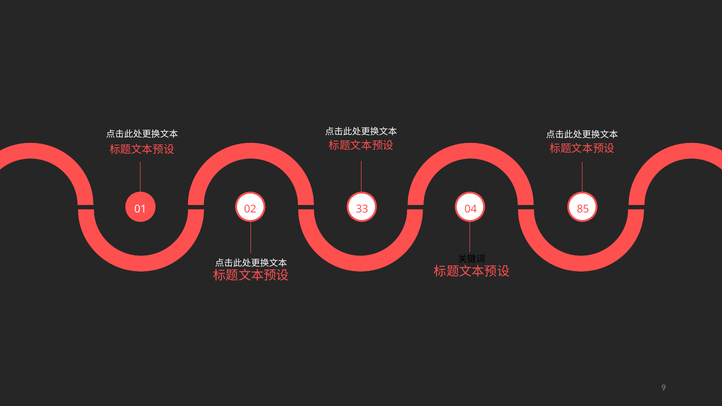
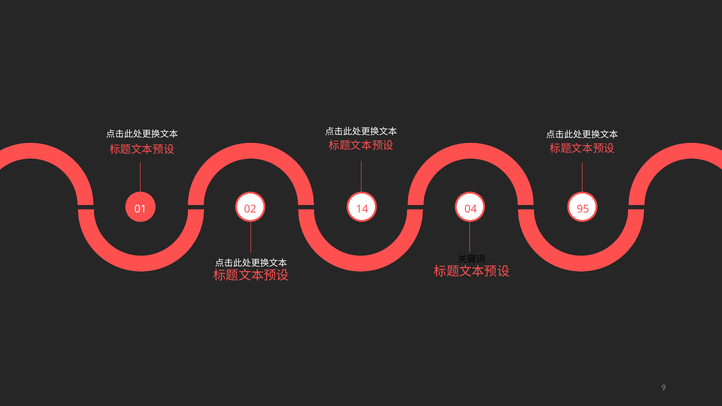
33: 33 -> 14
85: 85 -> 95
